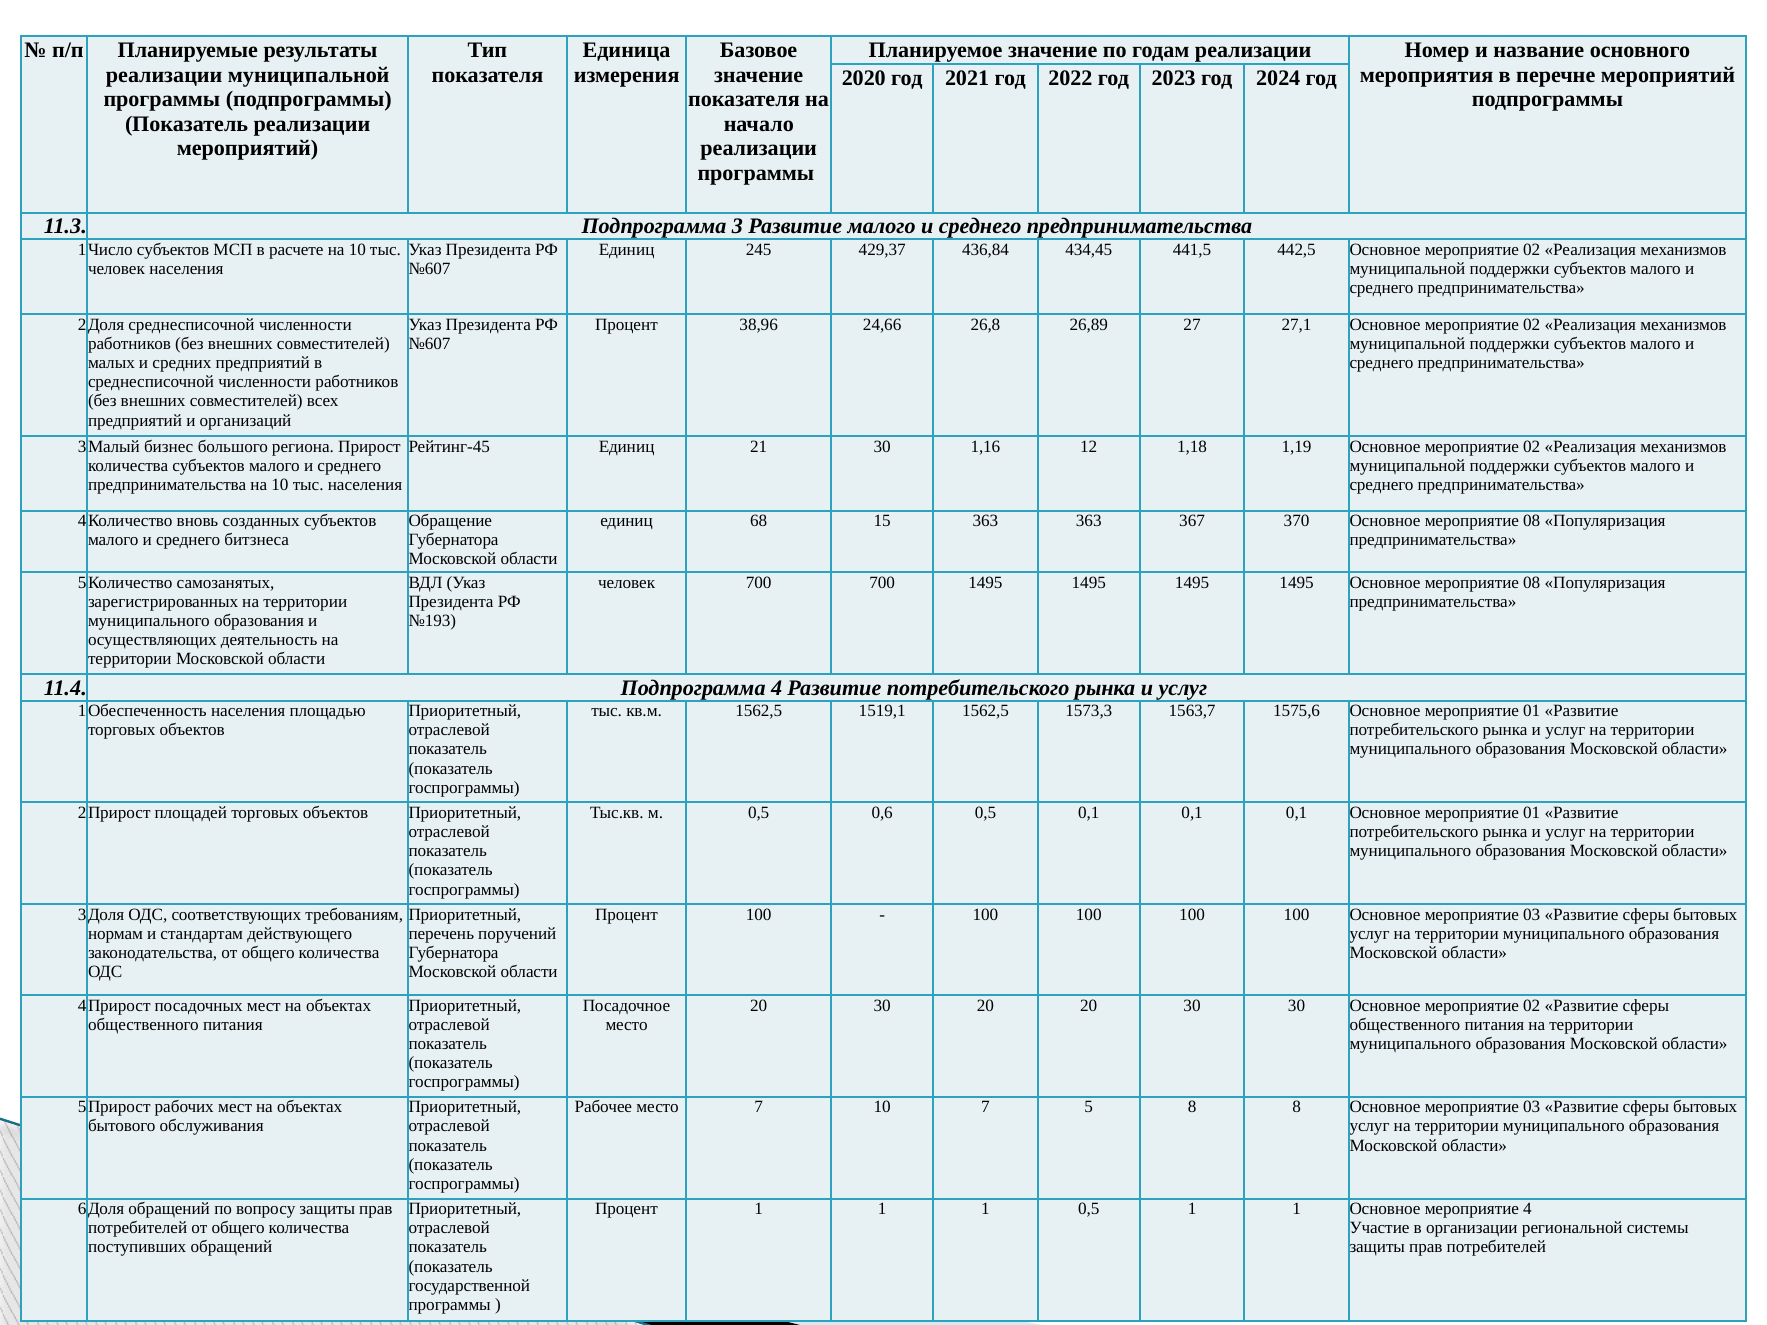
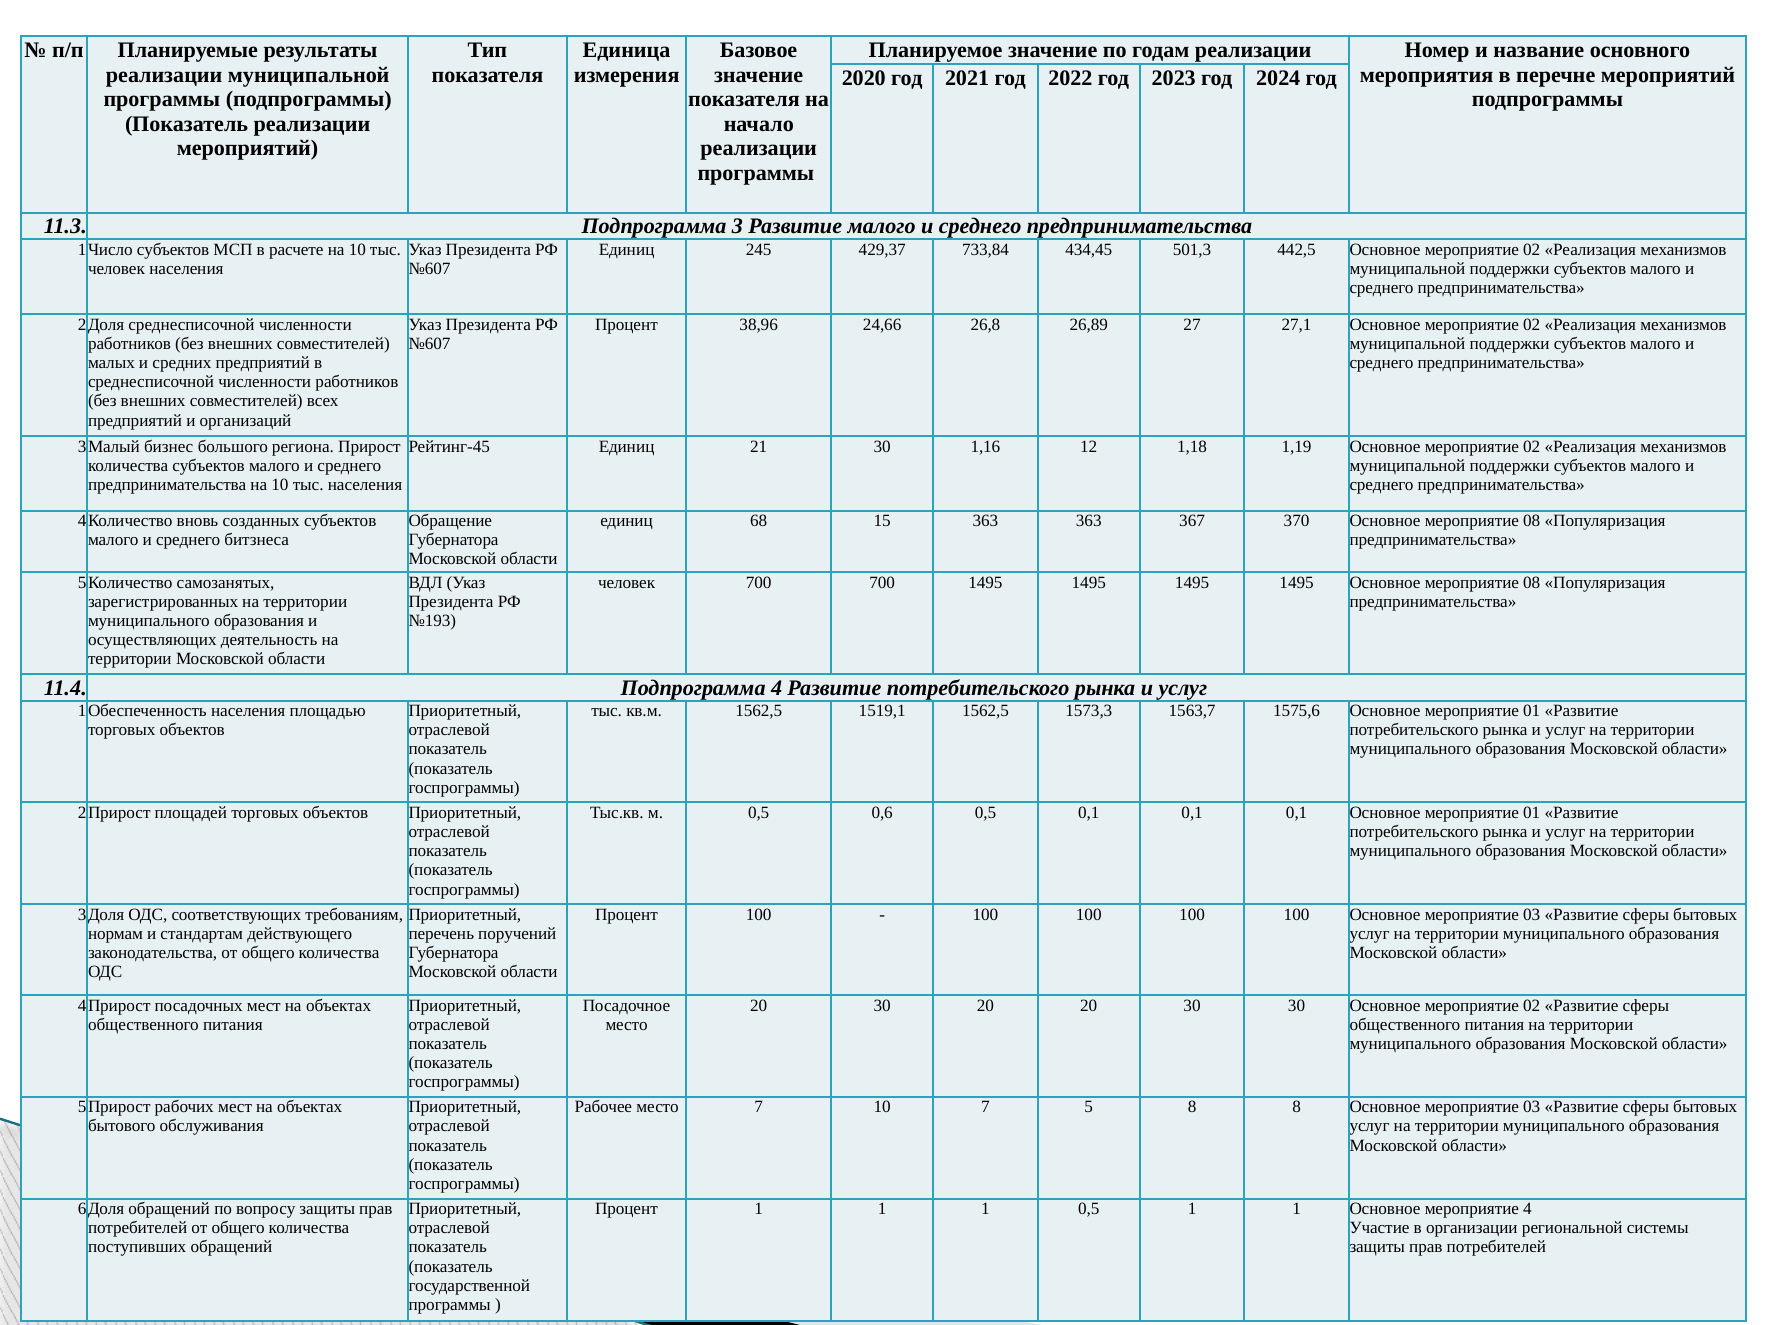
436,84: 436,84 -> 733,84
441,5: 441,5 -> 501,3
